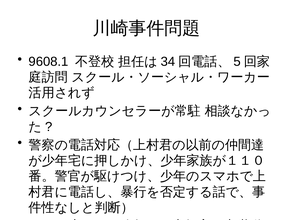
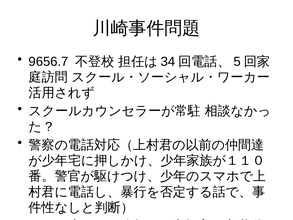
9608.1: 9608.1 -> 9656.7
